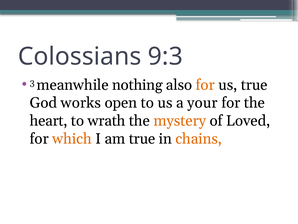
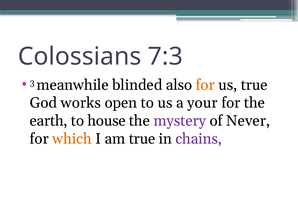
9:3: 9:3 -> 7:3
nothing: nothing -> blinded
heart: heart -> earth
wrath: wrath -> house
mystery colour: orange -> purple
Loved: Loved -> Never
chains colour: orange -> purple
